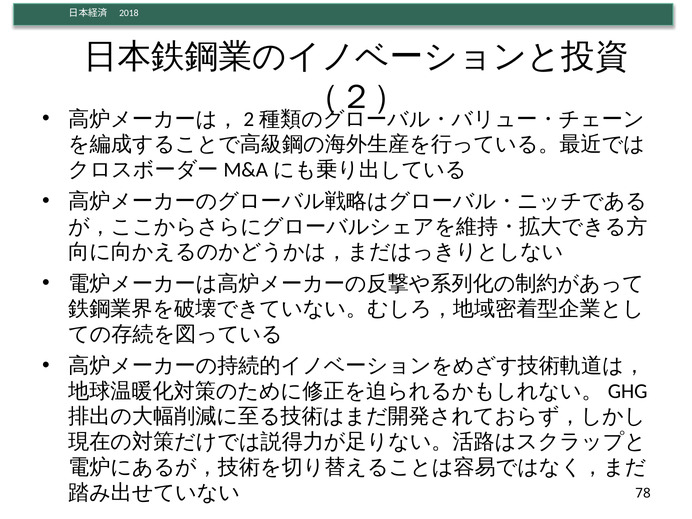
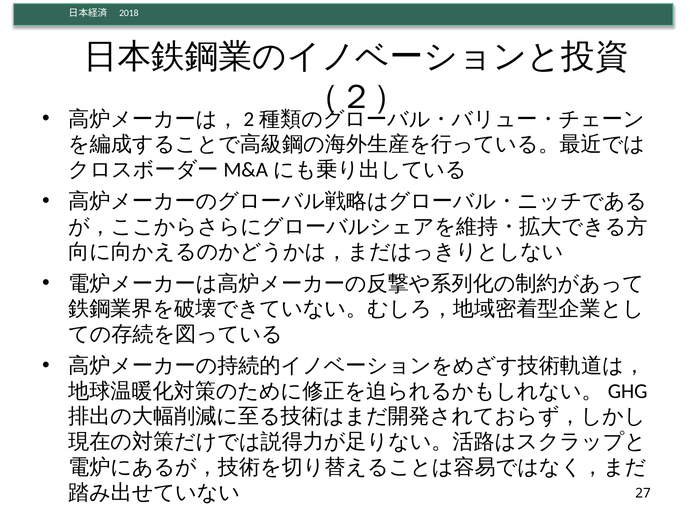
78: 78 -> 27
